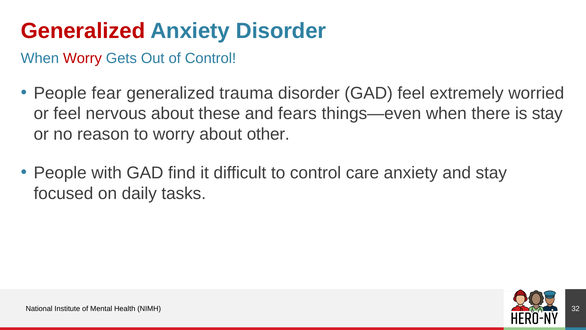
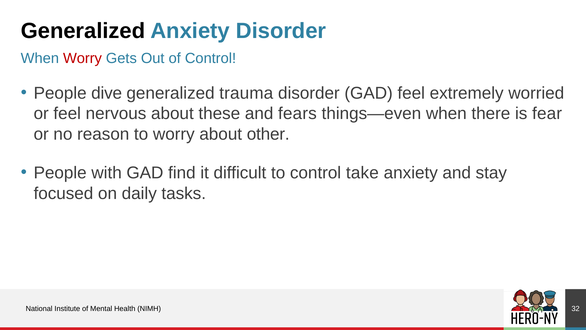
Generalized at (83, 31) colour: red -> black
fear: fear -> dive
is stay: stay -> fear
care: care -> take
